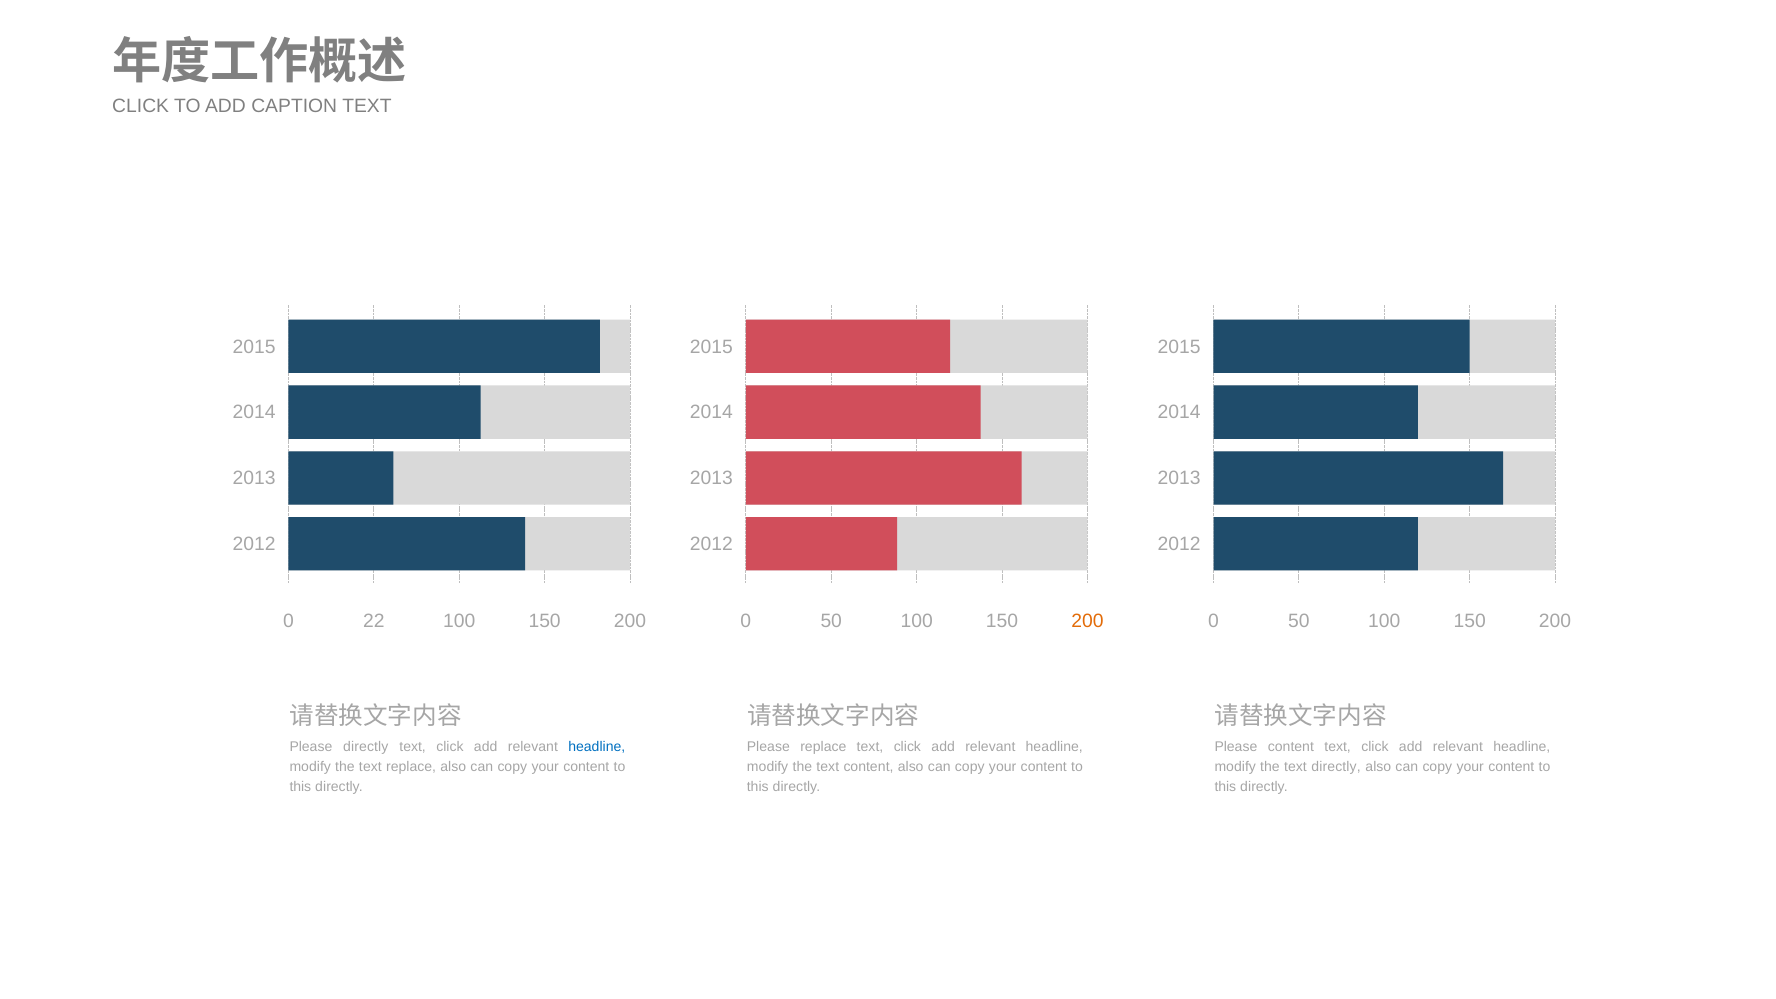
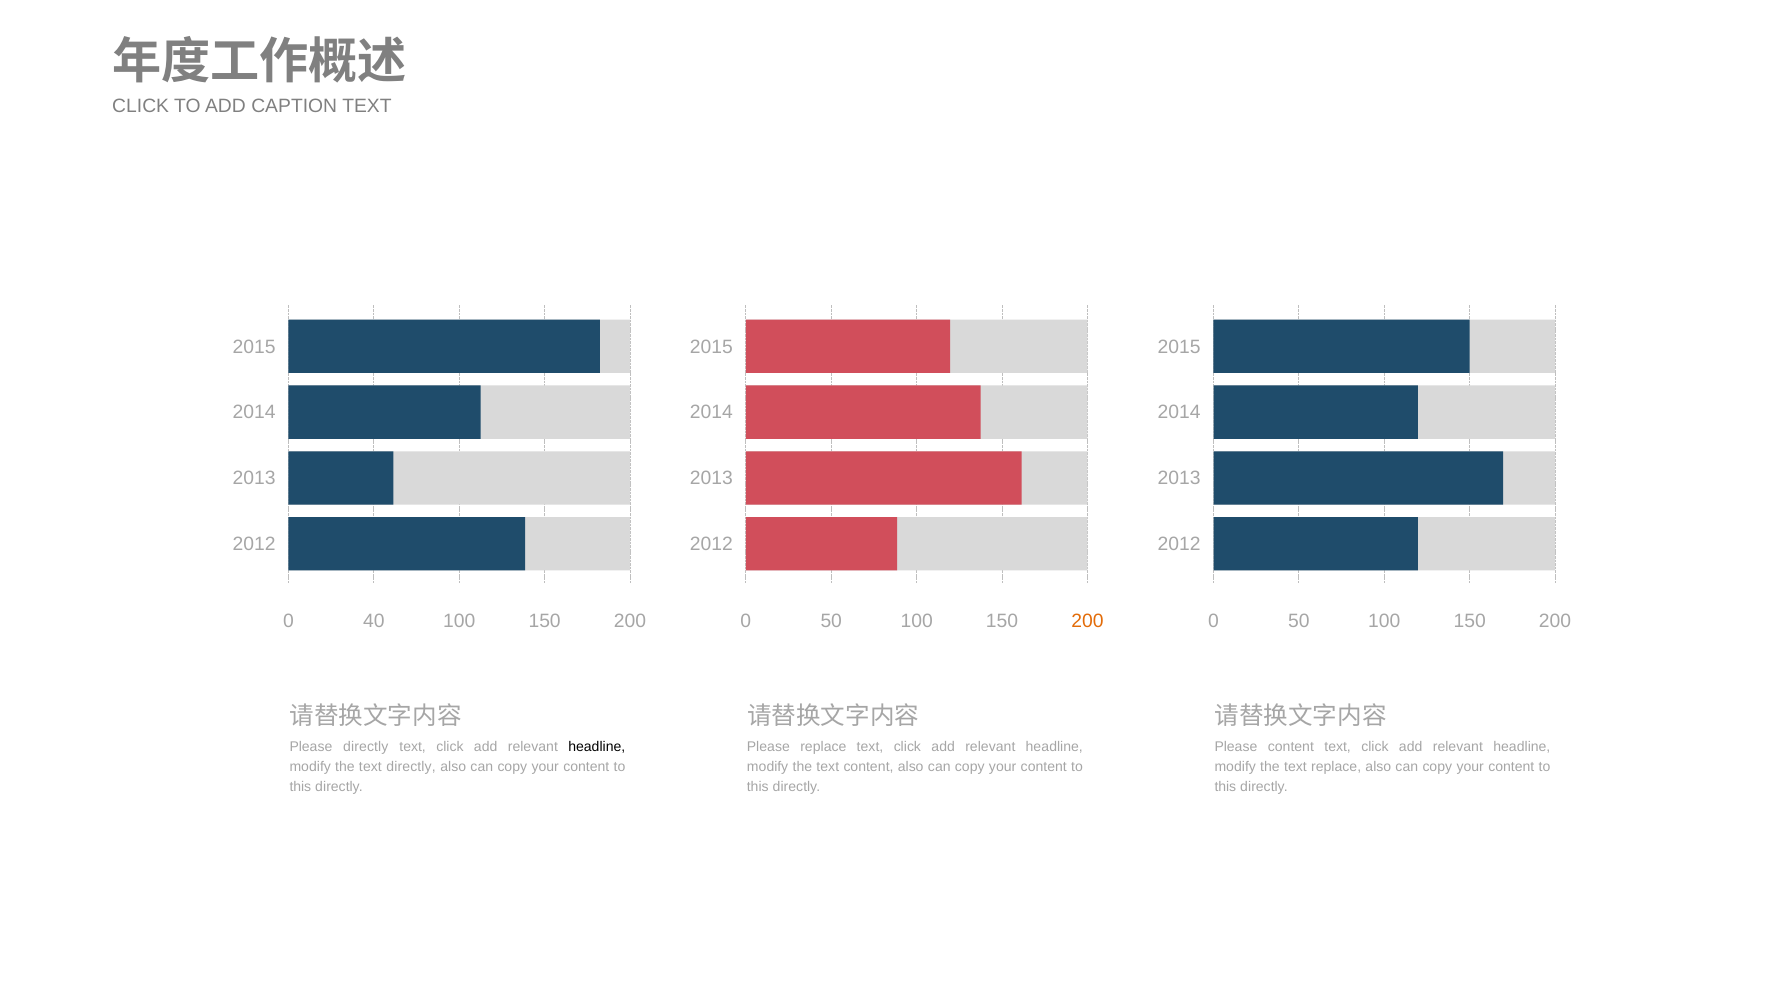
22: 22 -> 40
headline at (597, 747) colour: blue -> black
text replace: replace -> directly
text directly: directly -> replace
